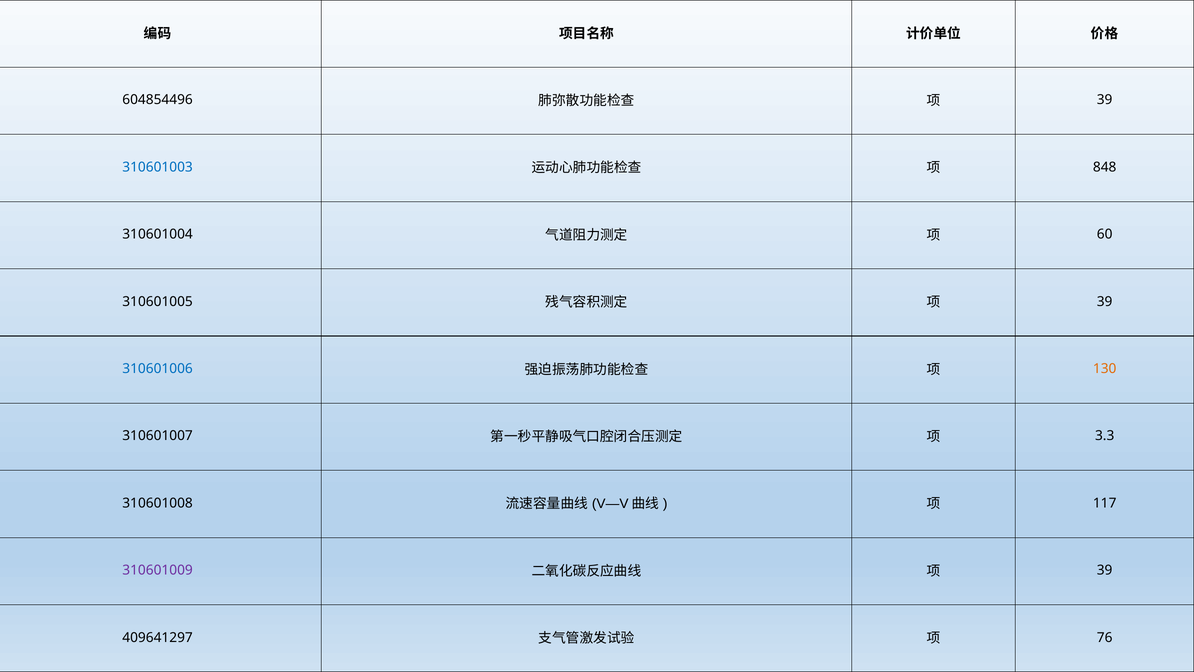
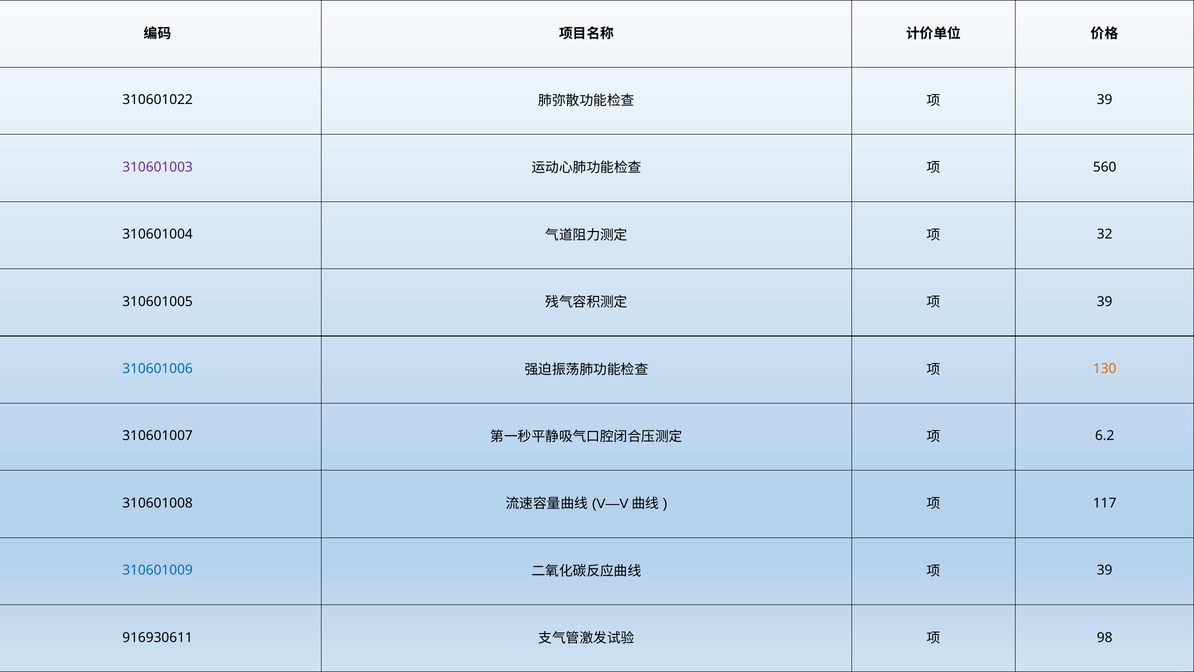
604854496: 604854496 -> 310601022
310601003 colour: blue -> purple
848: 848 -> 560
60: 60 -> 32
3.3: 3.3 -> 6.2
310601009 colour: purple -> blue
409641297: 409641297 -> 916930611
76: 76 -> 98
